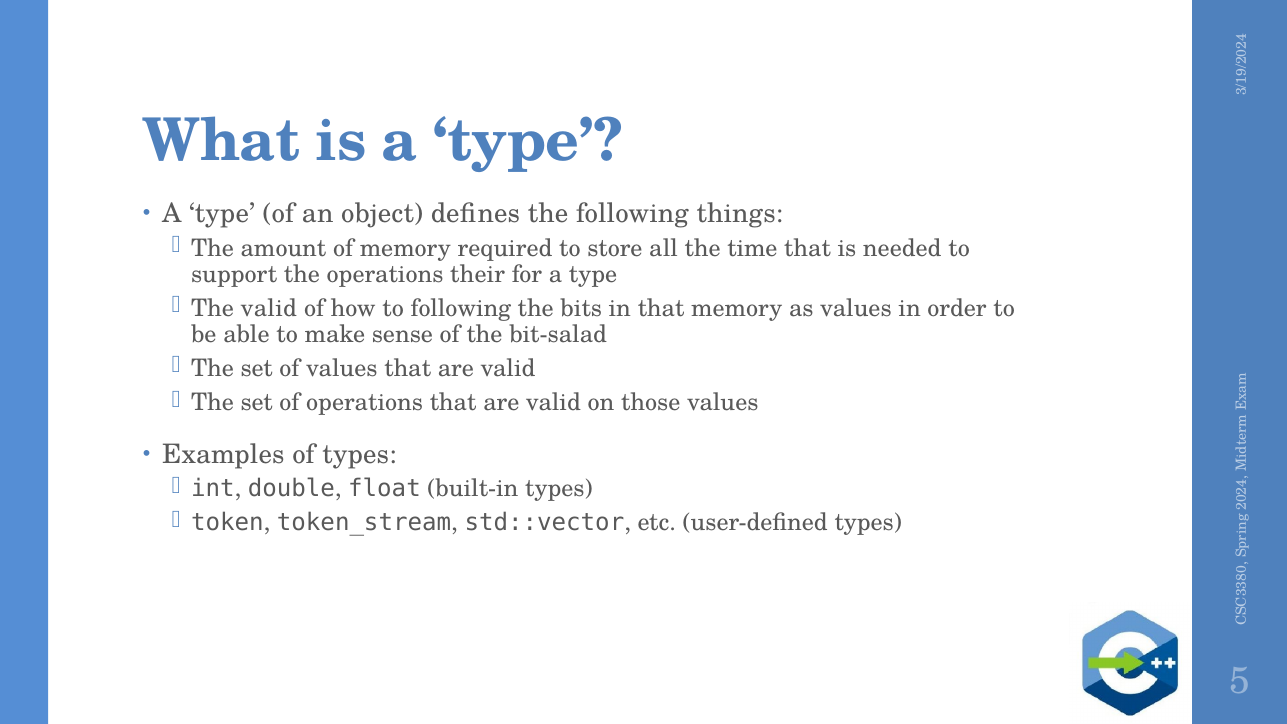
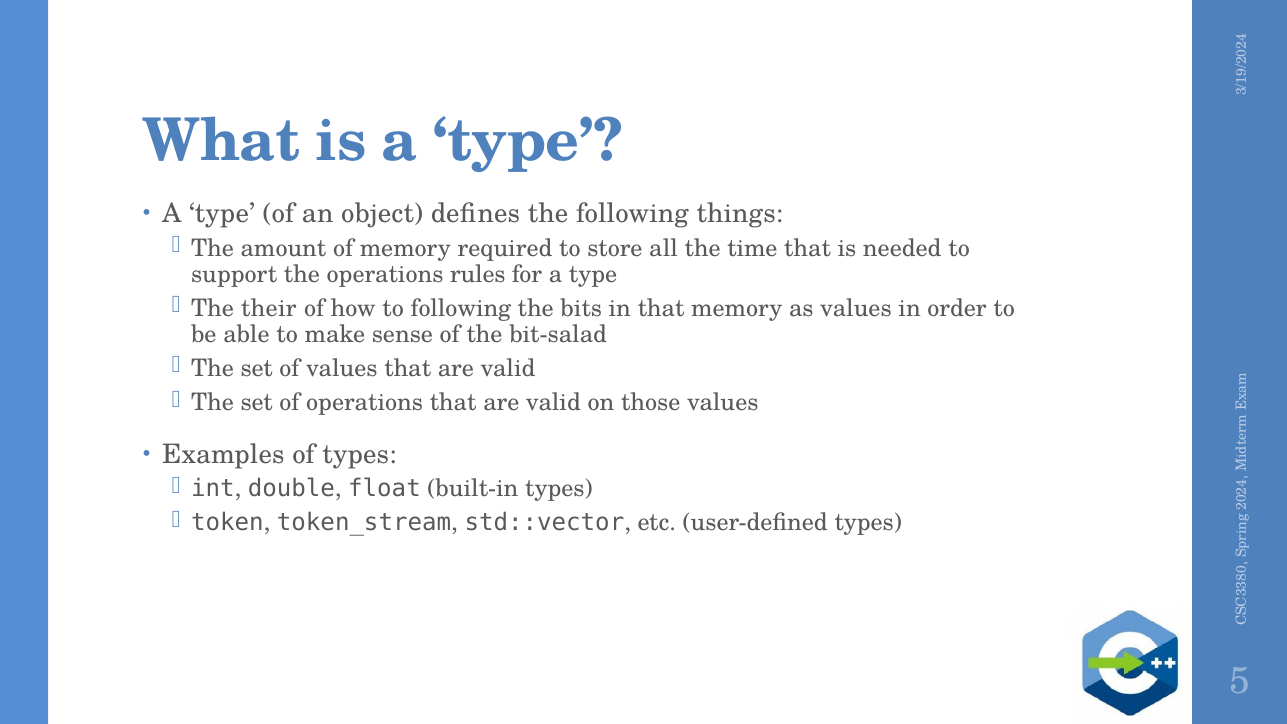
their: their -> rules
The valid: valid -> their
